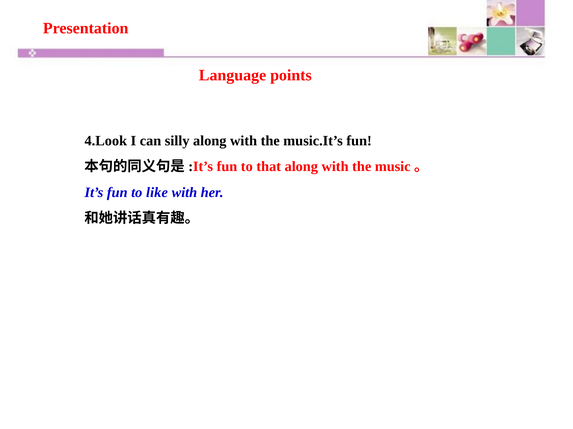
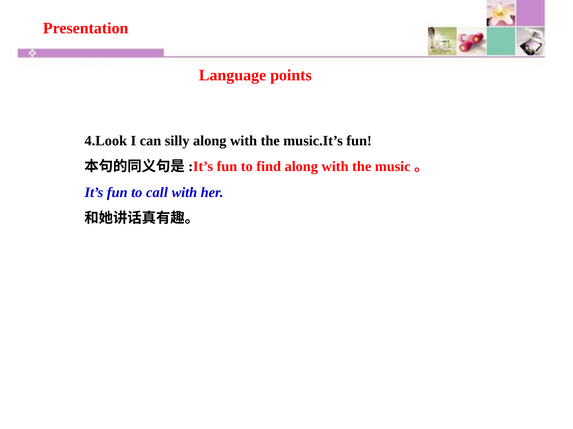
that: that -> find
like: like -> call
